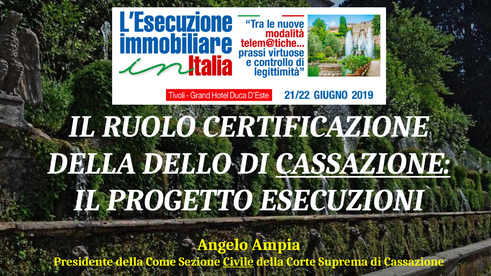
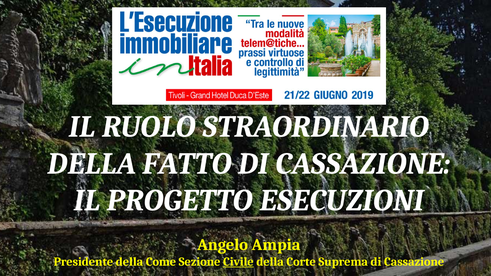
CERTIFICAZIONE: CERTIFICAZIONE -> STRAORDINARIO
DELLO: DELLO -> FATTO
CASSAZIONE at (363, 164) underline: present -> none
